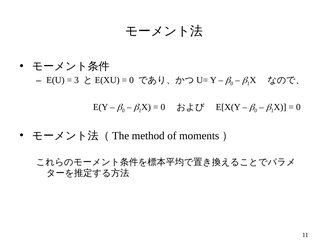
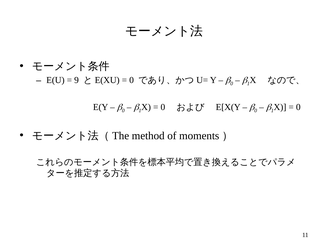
3: 3 -> 9
